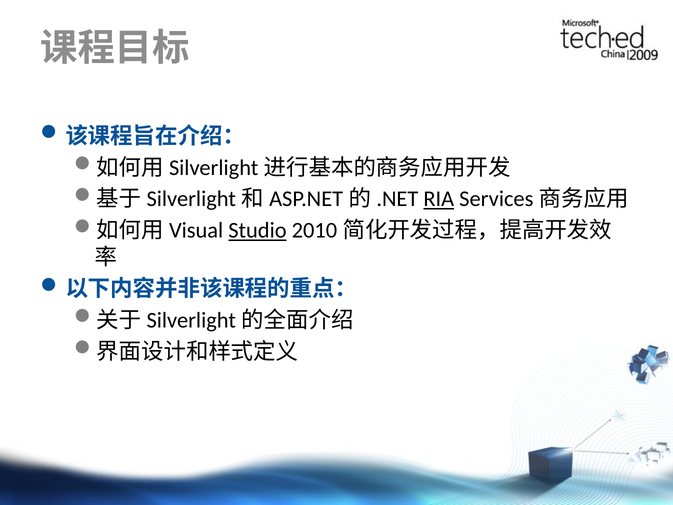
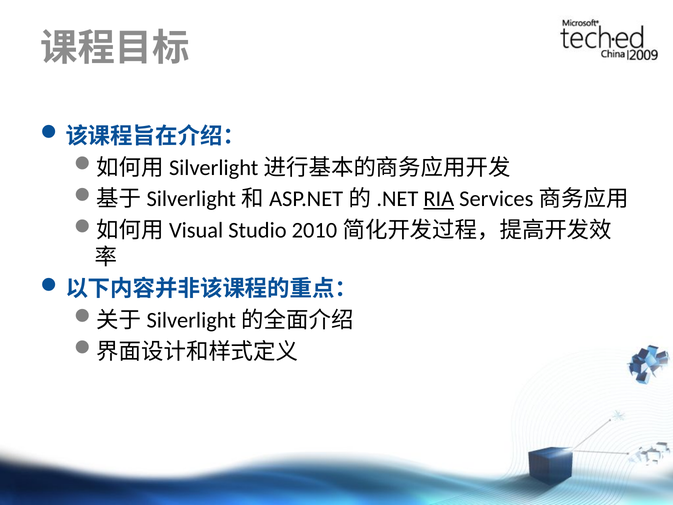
Studio underline: present -> none
